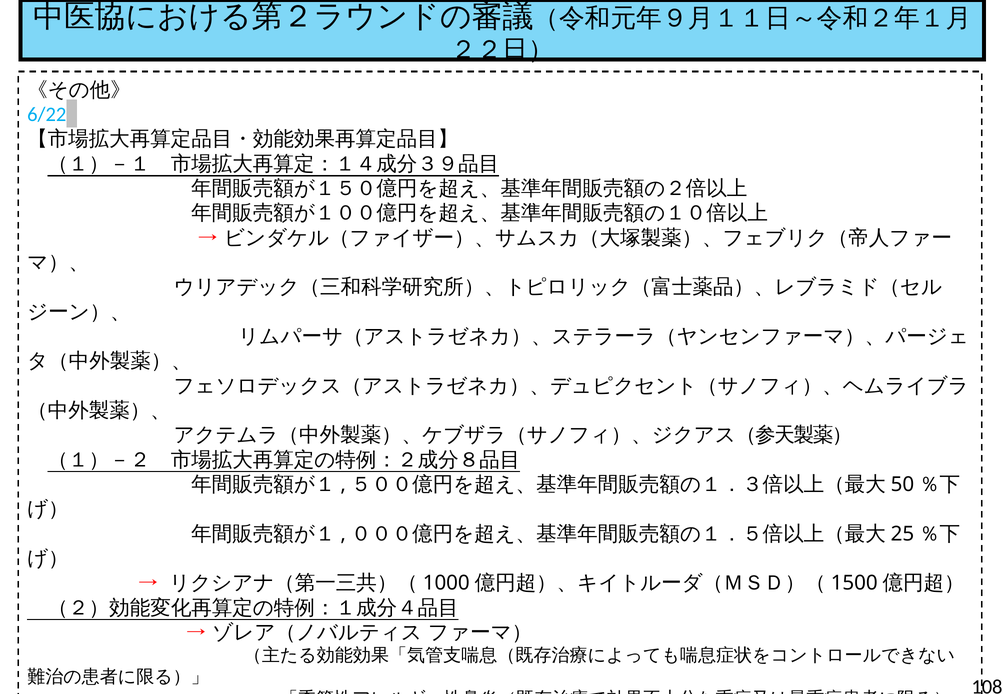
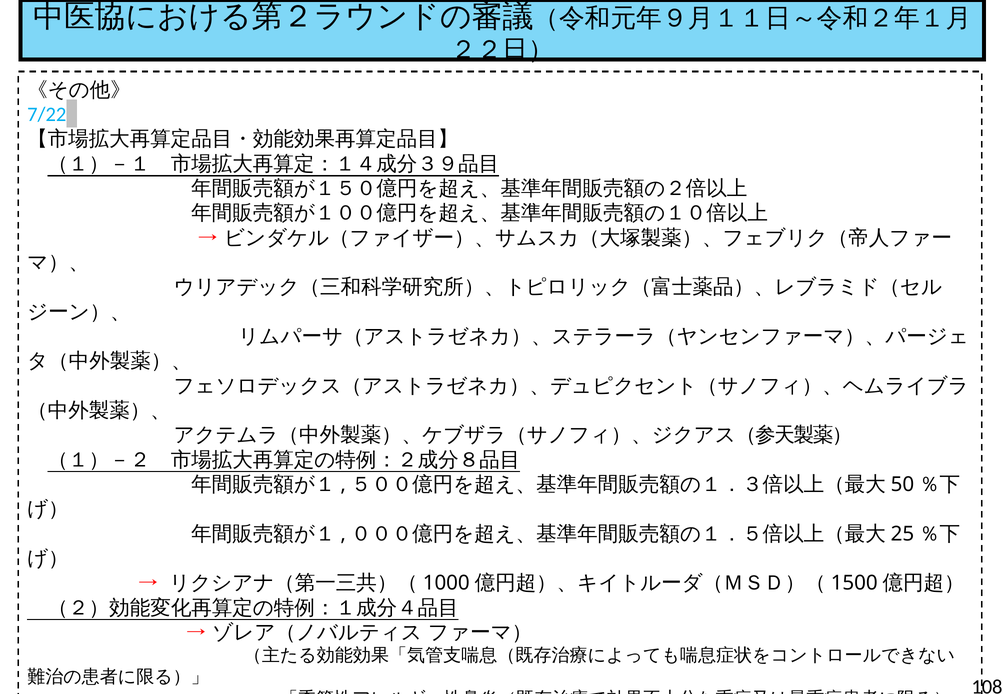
6/22: 6/22 -> 7/22
